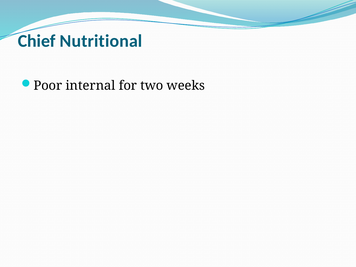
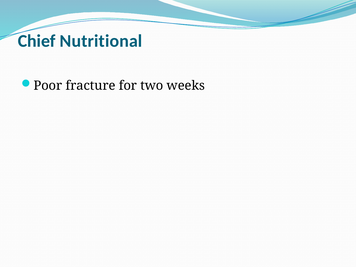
internal: internal -> fracture
